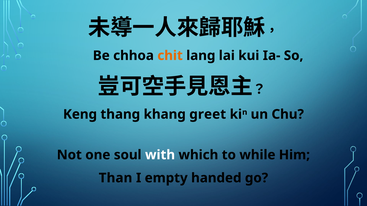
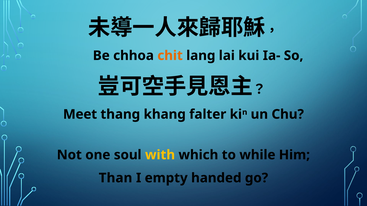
Keng: Keng -> Meet
greet: greet -> falter
with colour: white -> yellow
